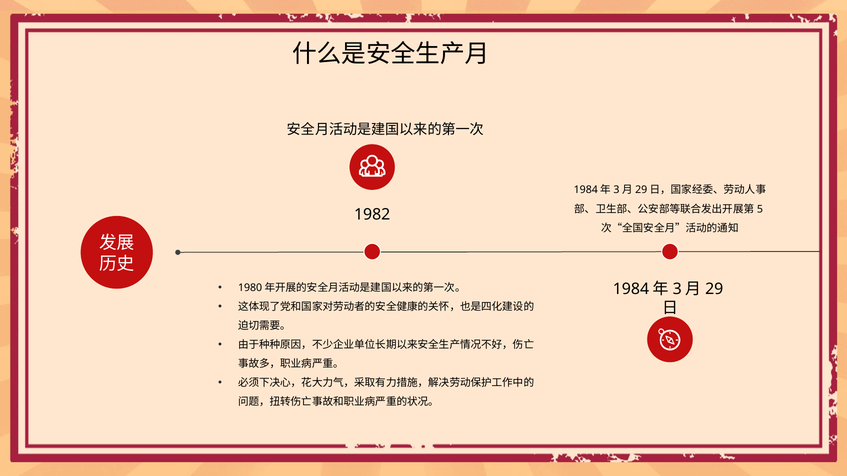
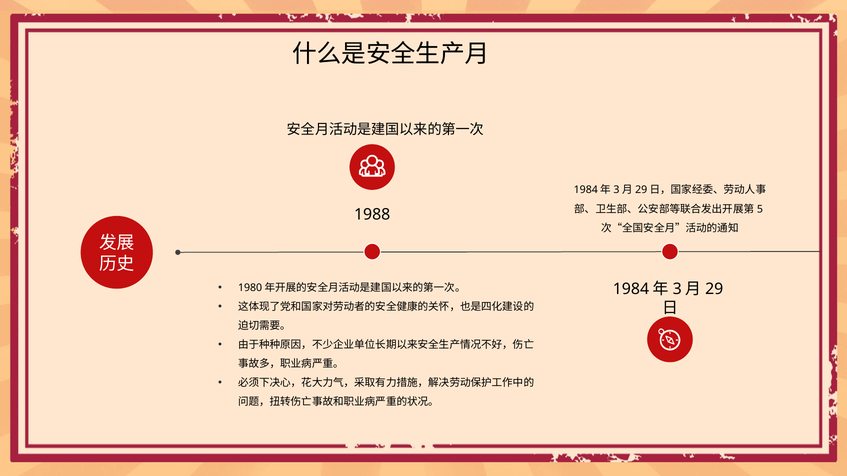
1982: 1982 -> 1988
